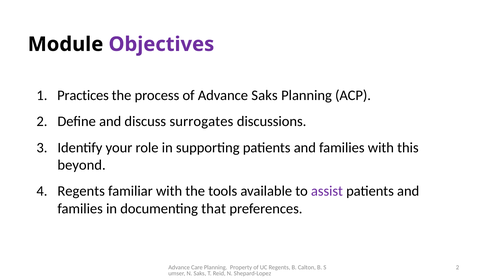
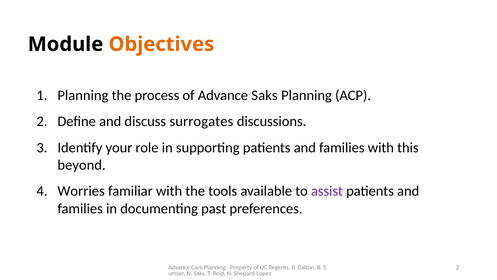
Objectives colour: purple -> orange
Practices at (83, 95): Practices -> Planning
Regents at (81, 191): Regents -> Worries
that: that -> past
